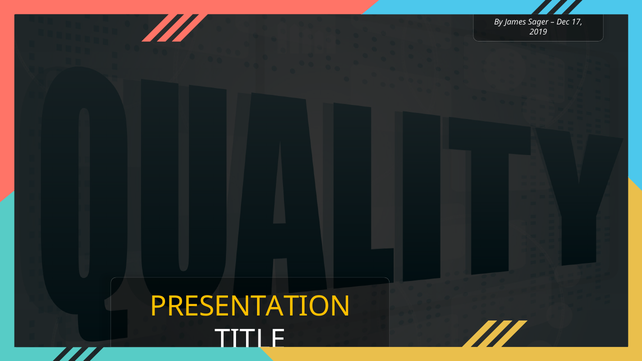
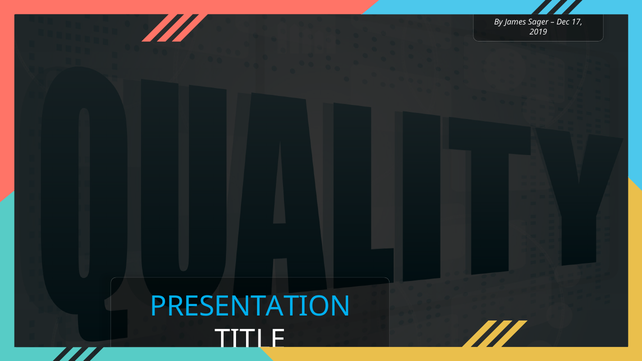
PRESENTATION at (251, 306) colour: yellow -> light blue
